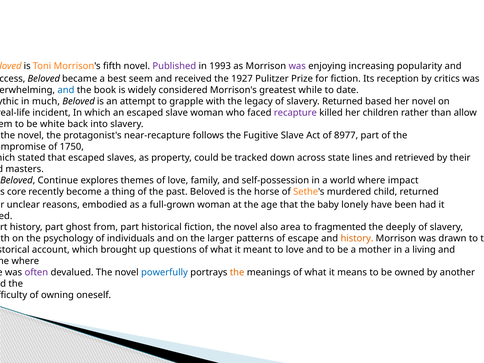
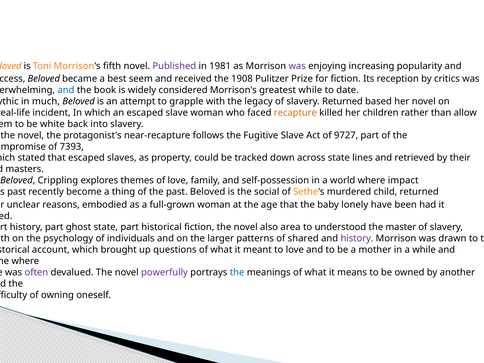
1993: 1993 -> 1981
1927: 1927 -> 1908
recapture colour: purple -> orange
8977: 8977 -> 9727
1750: 1750 -> 7393
Continue: Continue -> Crippling
core at (17, 192): core -> past
horse: horse -> social
ghost from: from -> state
fragmented: fragmented -> understood
deeply: deeply -> master
escape: escape -> shared
history at (357, 239) colour: orange -> purple
a living: living -> while
powerfully colour: blue -> purple
the at (237, 272) colour: orange -> blue
